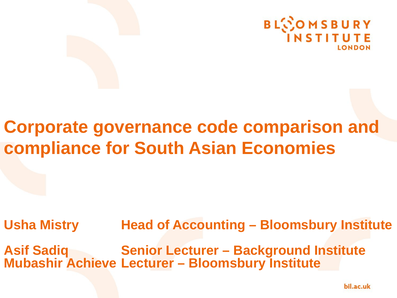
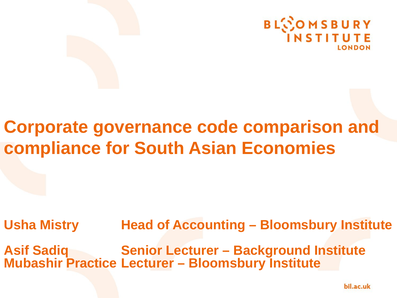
Achieve: Achieve -> Practice
